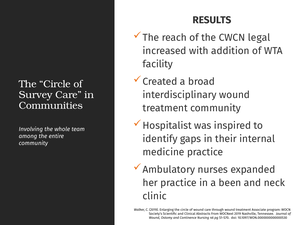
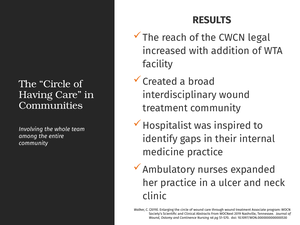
Survey: Survey -> Having
been: been -> ulcer
